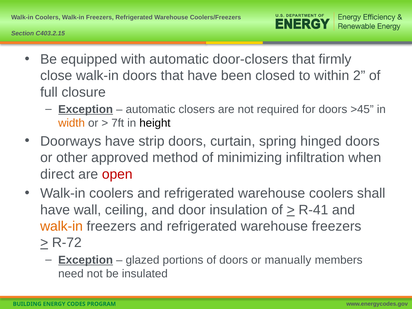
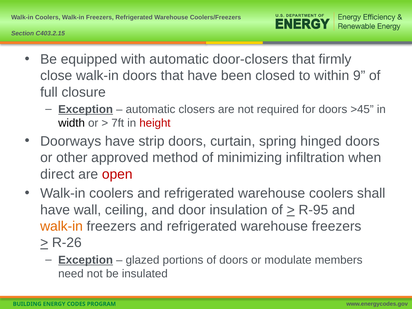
2: 2 -> 9
width colour: orange -> black
height colour: black -> red
R-41: R-41 -> R-95
R-72: R-72 -> R-26
manually: manually -> modulate
